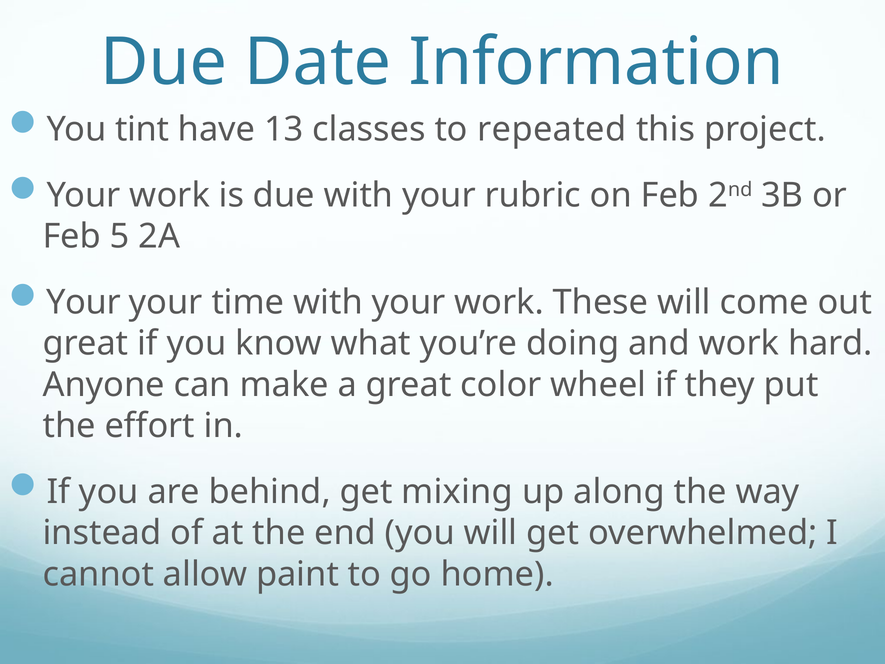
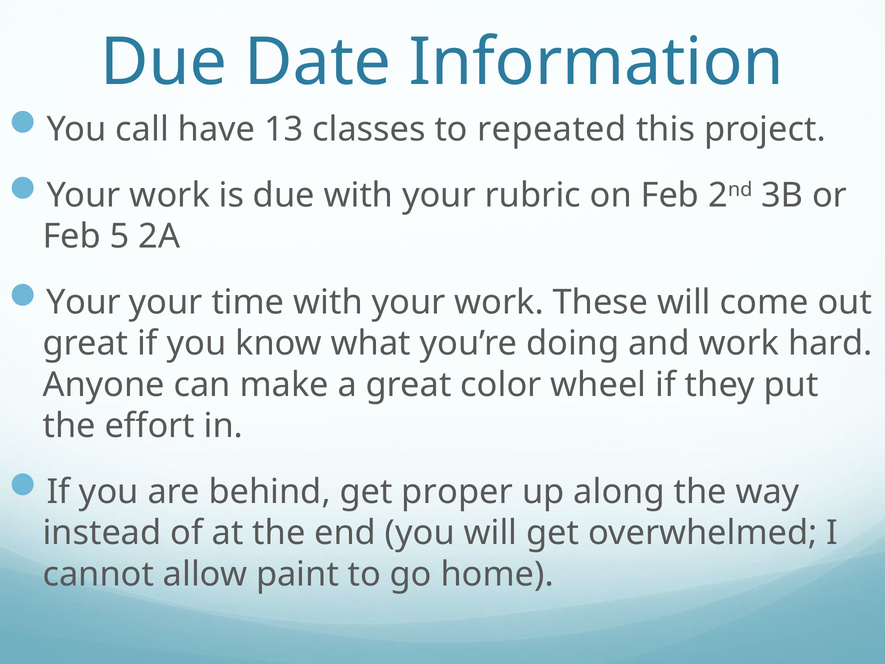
tint: tint -> call
mixing: mixing -> proper
